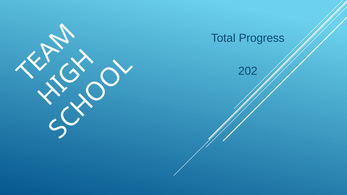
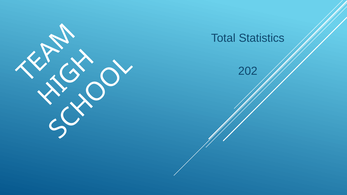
Progress: Progress -> Statistics
